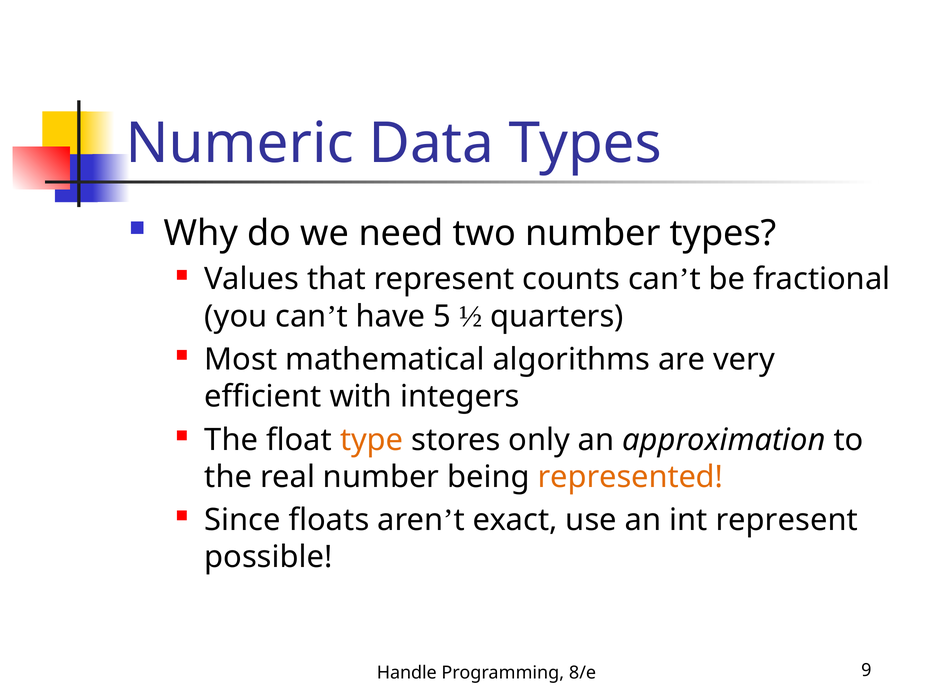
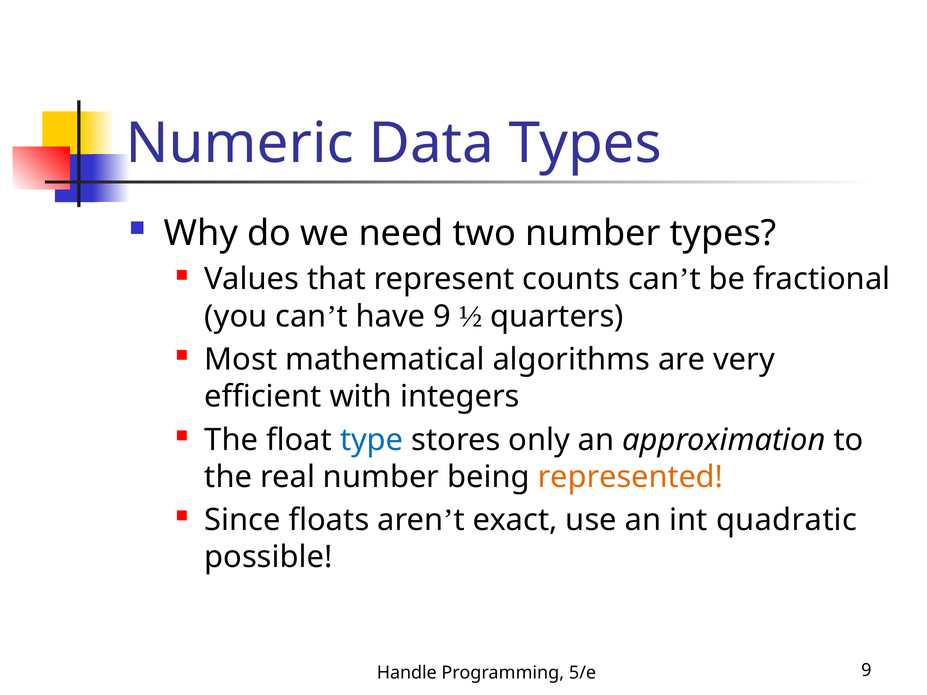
have 5: 5 -> 9
type colour: orange -> blue
int represent: represent -> quadratic
8/e: 8/e -> 5/e
